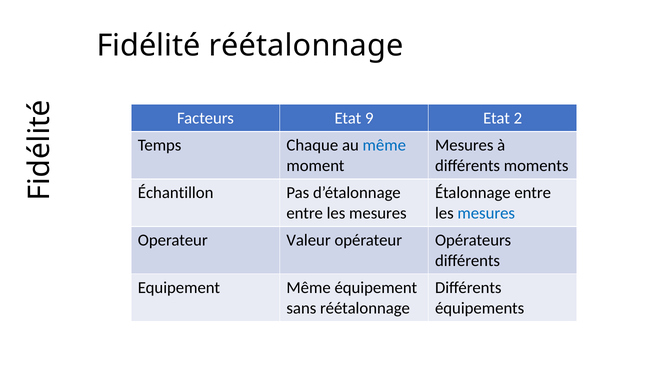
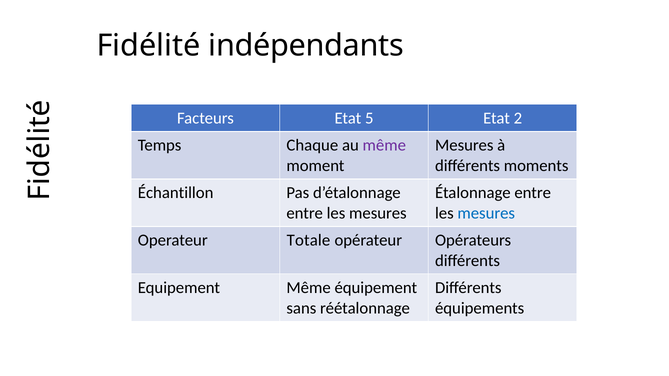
Fidélité réétalonnage: réétalonnage -> indépendants
9: 9 -> 5
même at (384, 145) colour: blue -> purple
Valeur: Valeur -> Totale
